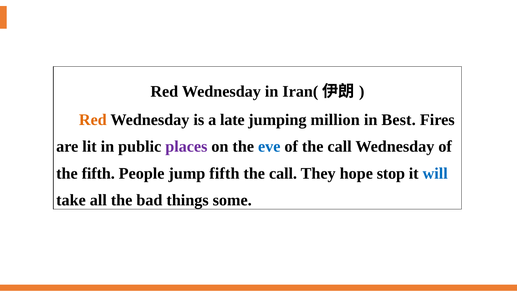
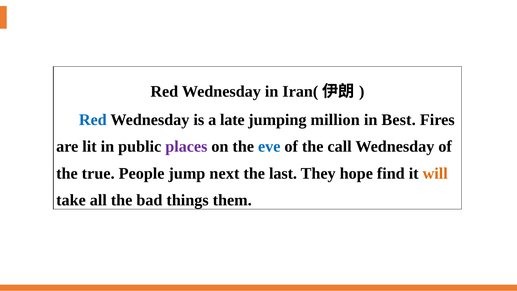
Red at (93, 120) colour: orange -> blue
the fifth: fifth -> true
jump fifth: fifth -> next
call at (283, 173): call -> last
stop: stop -> find
will colour: blue -> orange
some: some -> them
